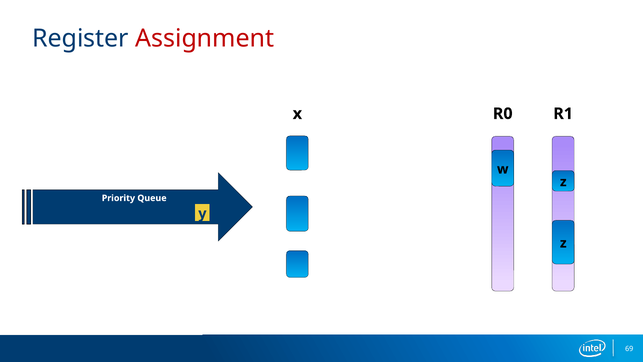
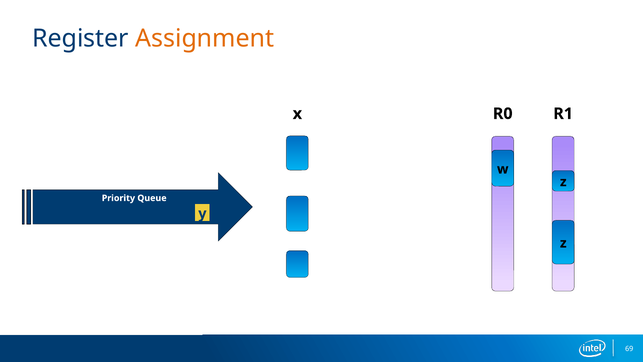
Assignment colour: red -> orange
